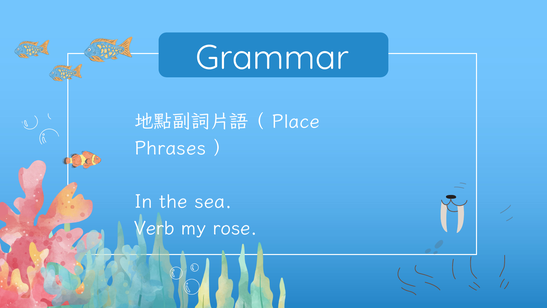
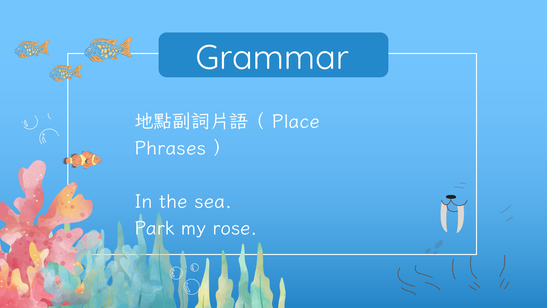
Verb: Verb -> Park
